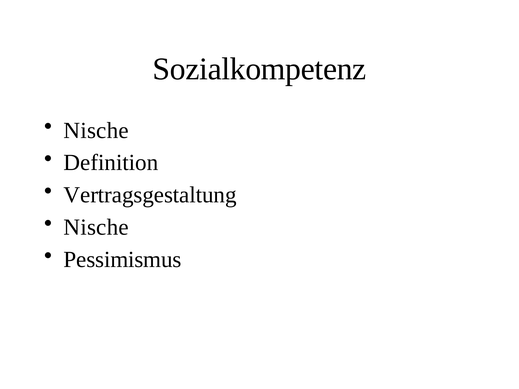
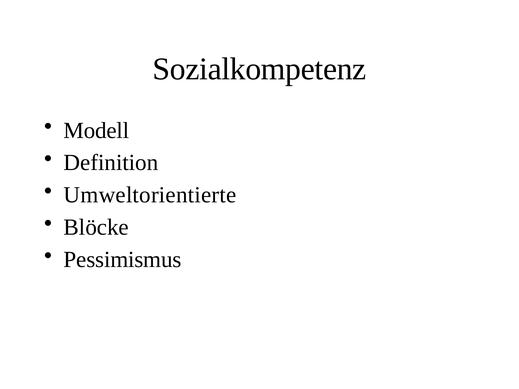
Nische at (96, 130): Nische -> Modell
Vertragsgestaltung: Vertragsgestaltung -> Umweltorientierte
Nische at (96, 227): Nische -> Blöcke
